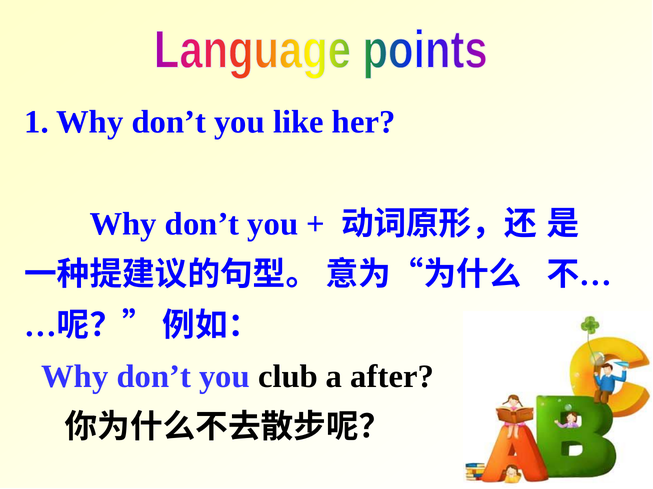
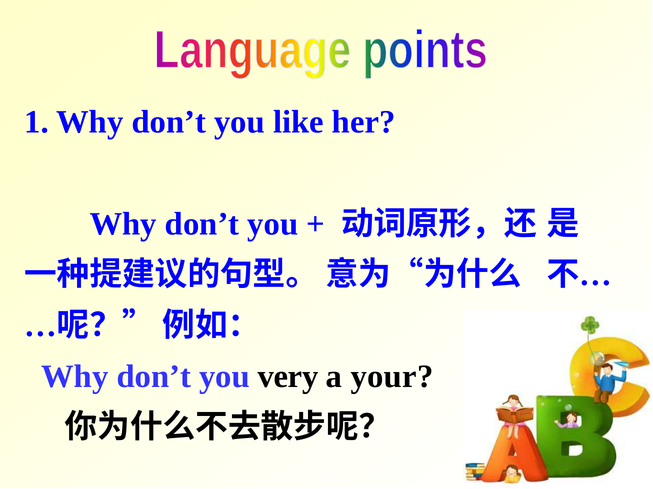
club: club -> very
after: after -> your
